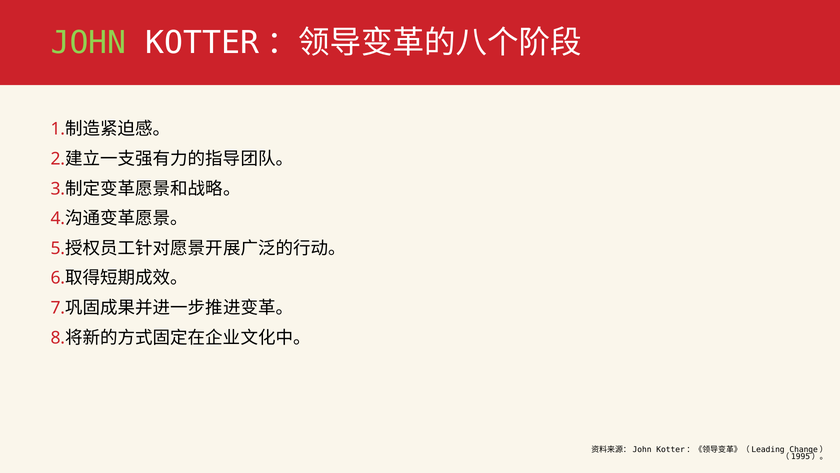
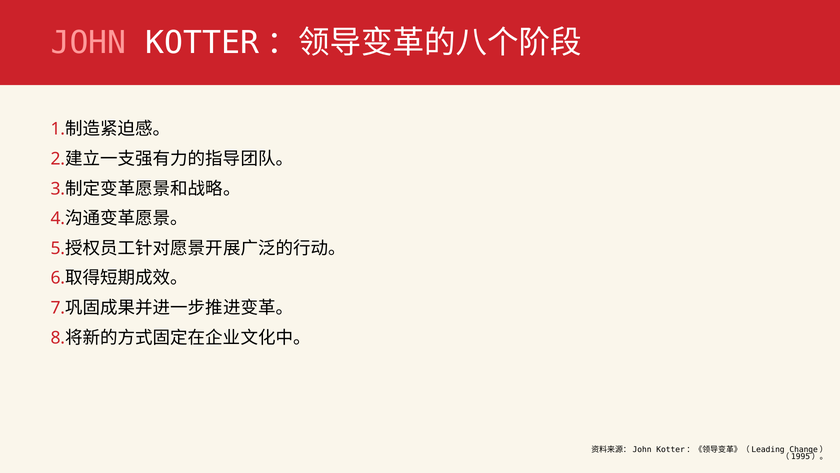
JOHN colour: light green -> pink
